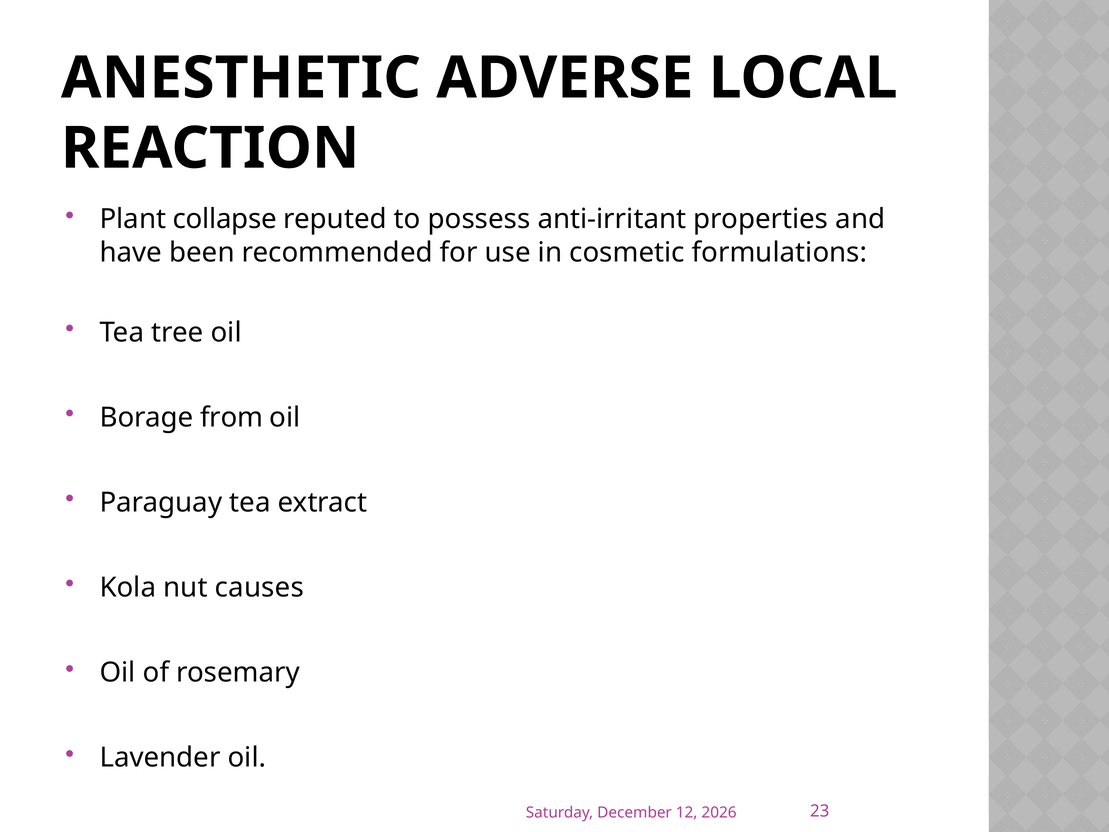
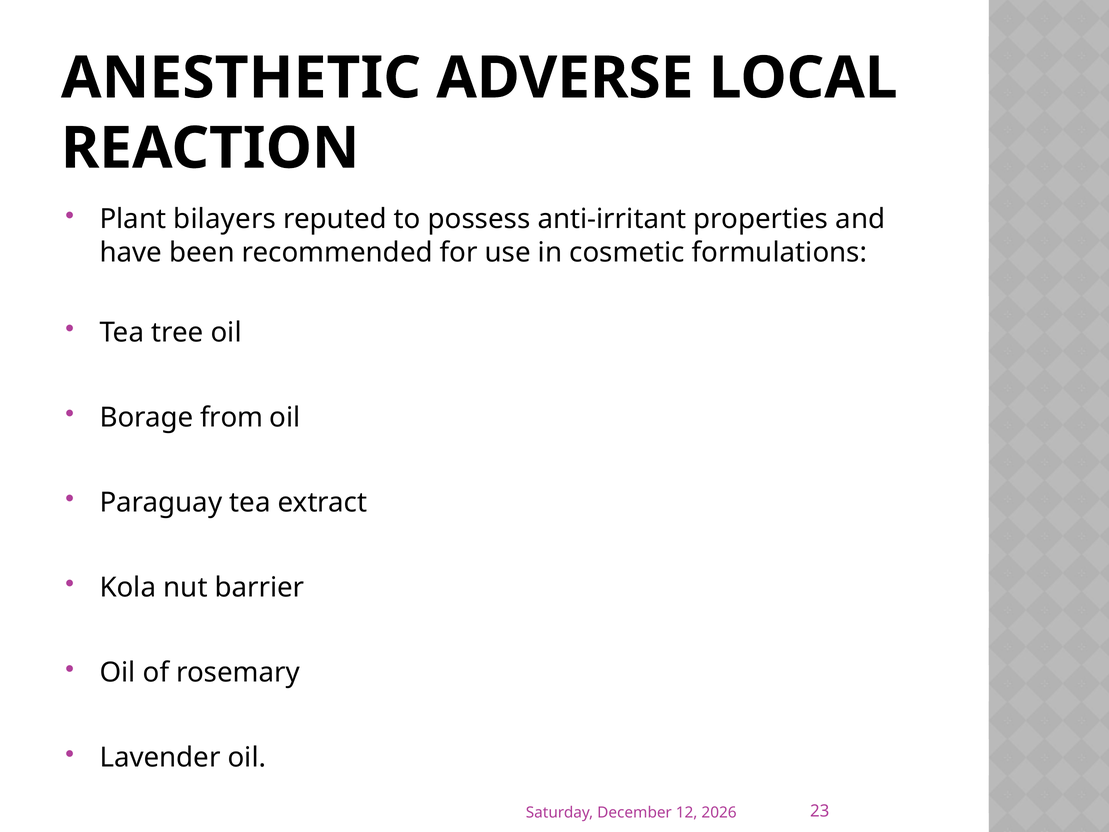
collapse: collapse -> bilayers
causes: causes -> barrier
